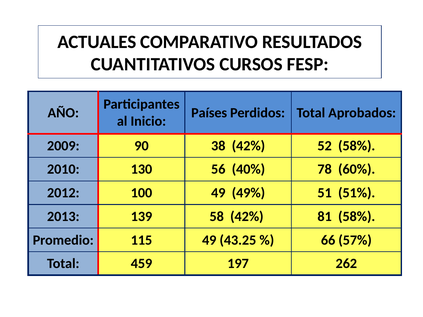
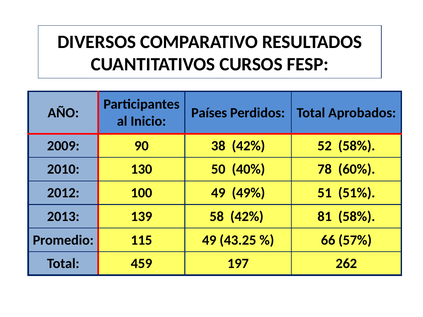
ACTUALES: ACTUALES -> DIVERSOS
56: 56 -> 50
